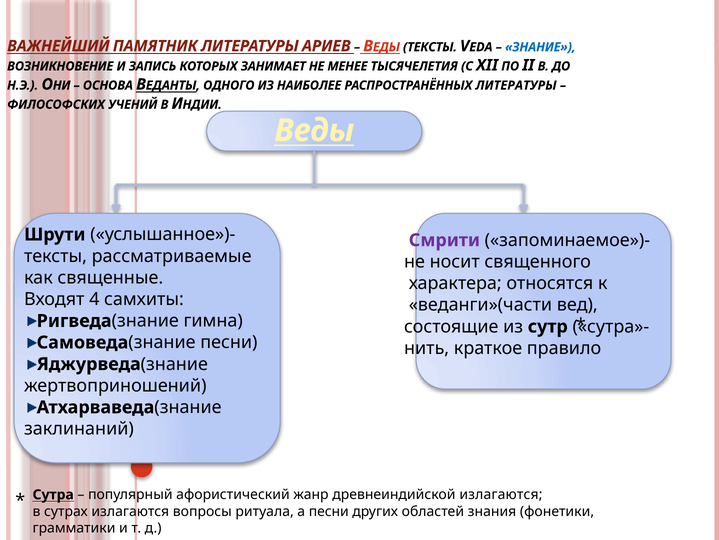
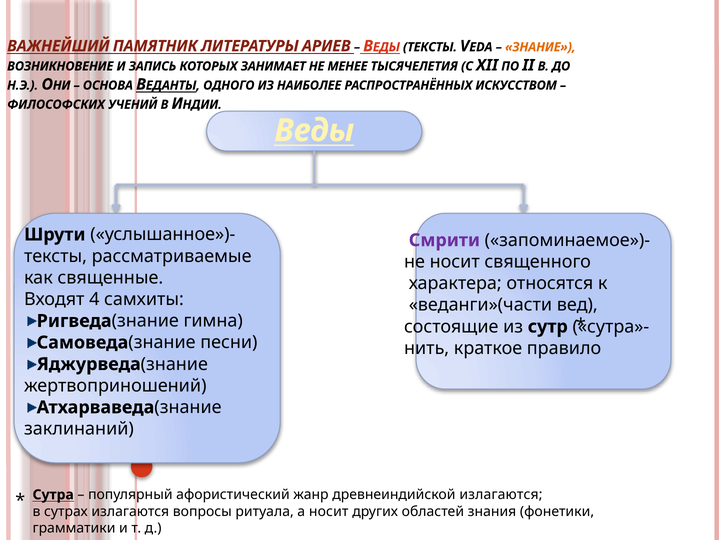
ЗНАНИЕ at (540, 47) colour: blue -> orange
РАСПРОСТРАНЁННЫХ ЛИТЕРАТУРЫ: ЛИТЕРАТУРЫ -> ИСКУССТВОМ
а песни: песни -> носит
